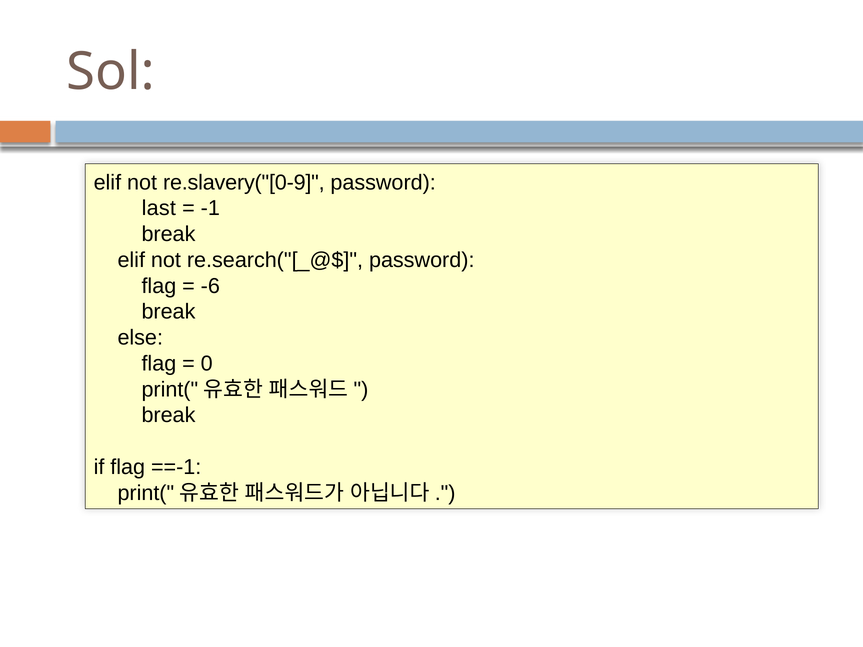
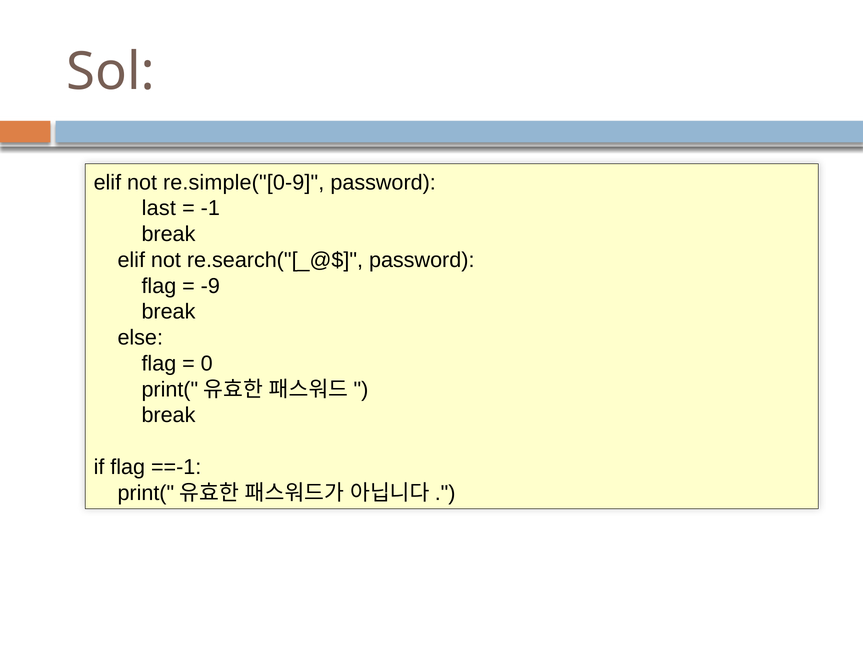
re.slavery("[0-9: re.slavery("[0-9 -> re.simple("[0-9
-6: -6 -> -9
